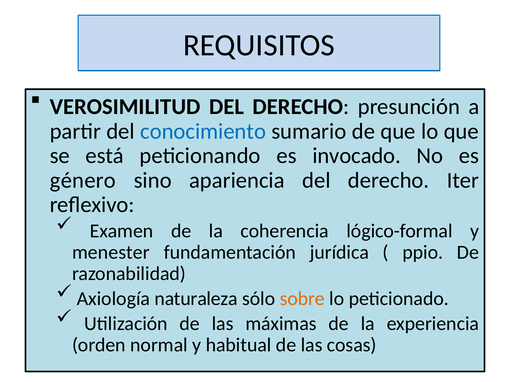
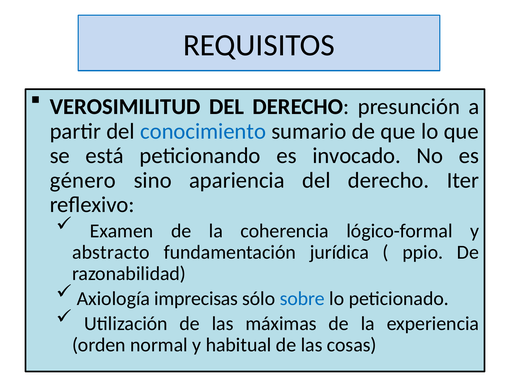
menester: menester -> abstracto
naturaleza: naturaleza -> imprecisas
sobre colour: orange -> blue
